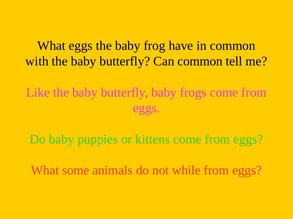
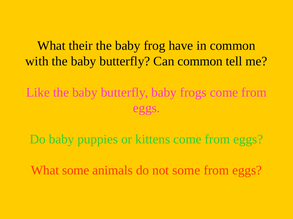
What eggs: eggs -> their
not while: while -> some
